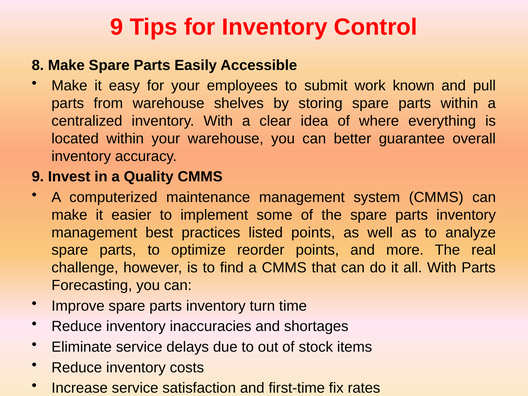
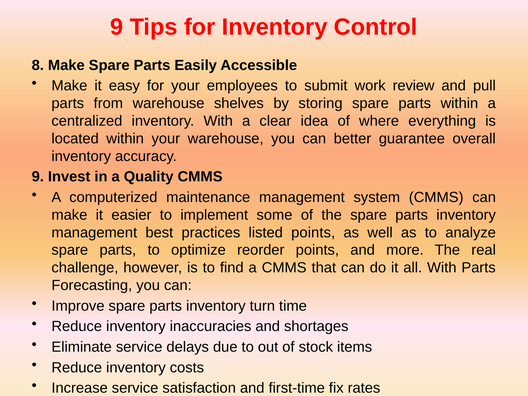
known: known -> review
